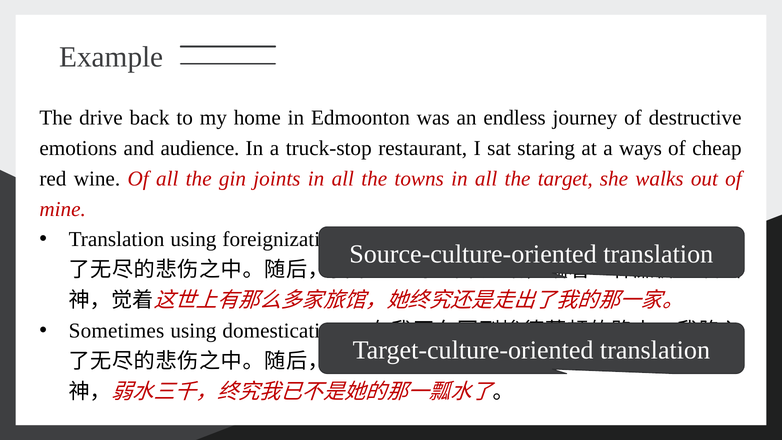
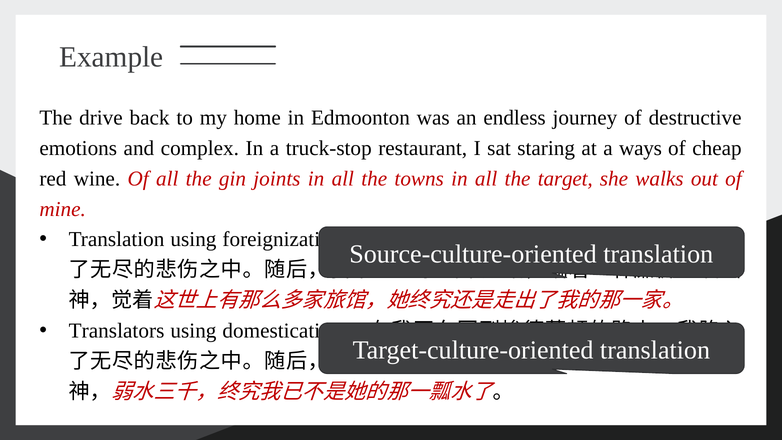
audience: audience -> complex
Sometimes: Sometimes -> Translators
